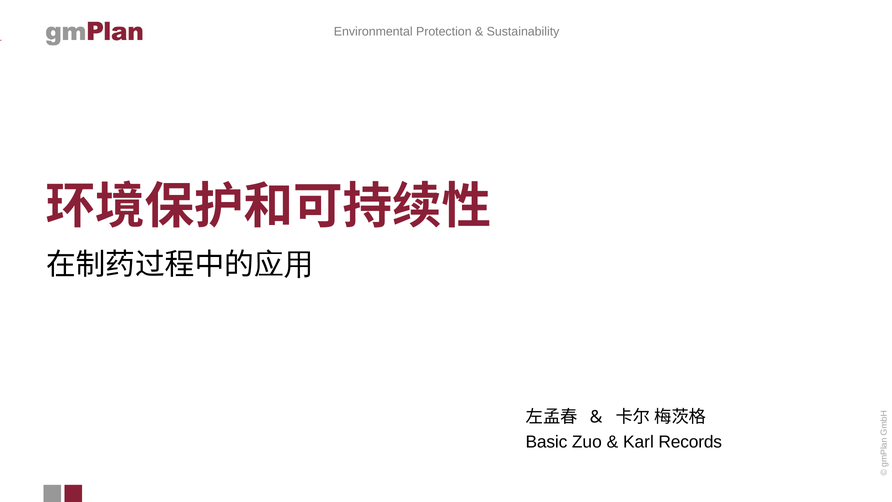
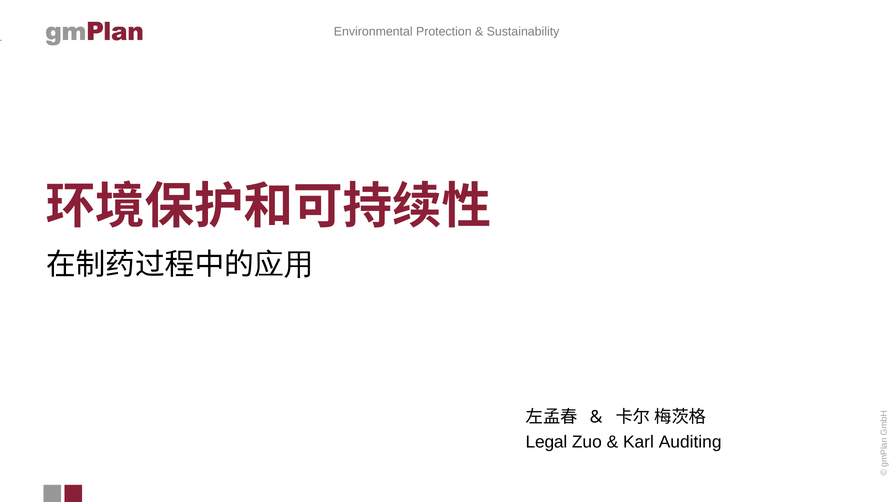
Basic: Basic -> Legal
Records: Records -> Auditing
